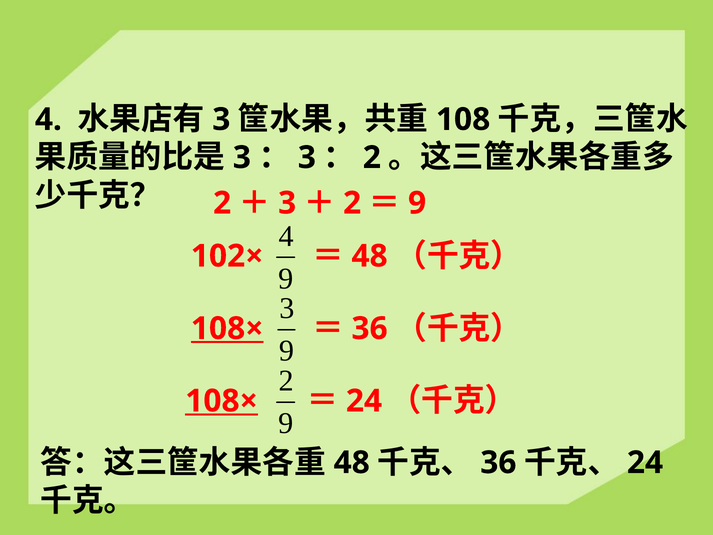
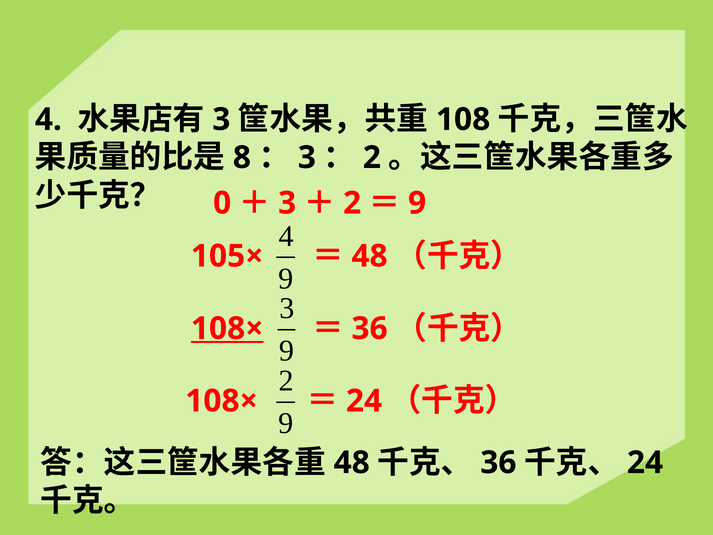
3 at (242, 157): 3 -> 8
2 at (222, 203): 2 -> 0
102×: 102× -> 105×
108× at (221, 401) underline: present -> none
